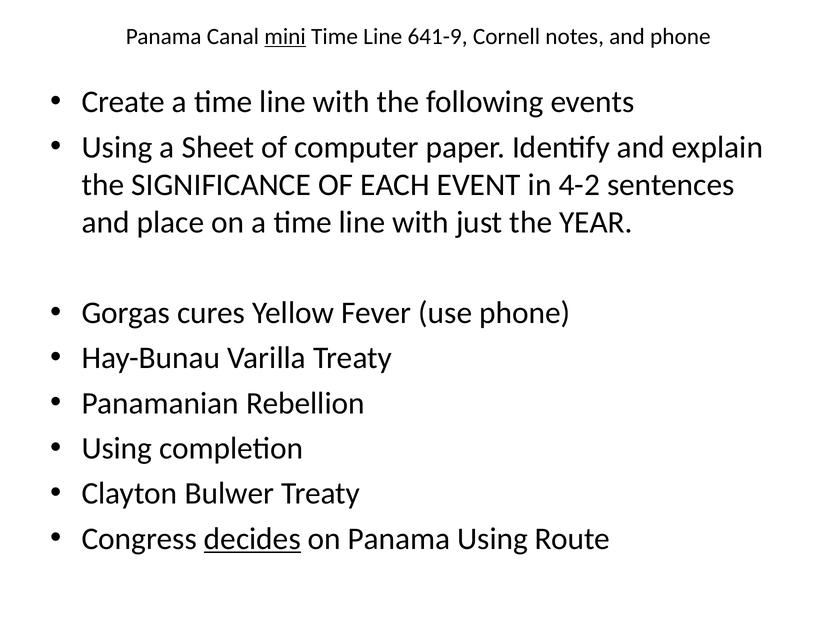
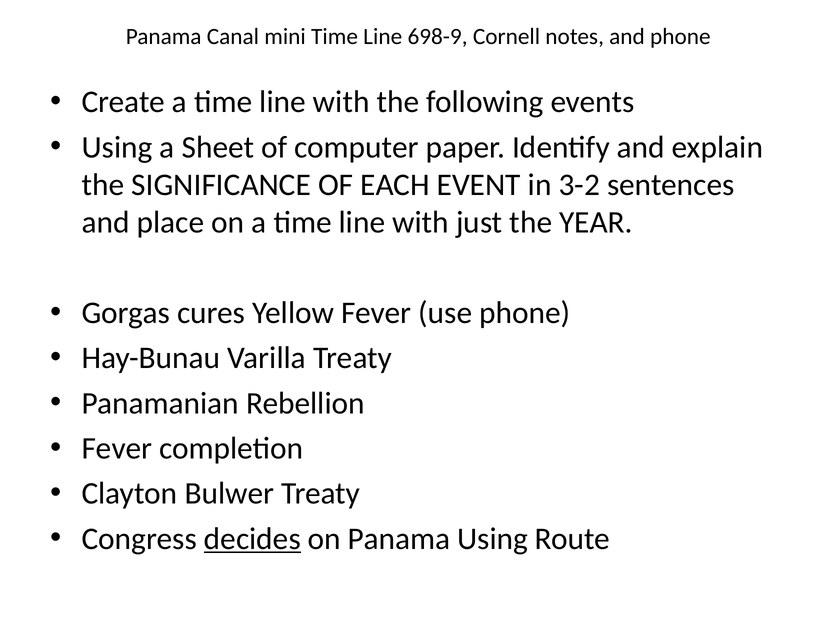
mini underline: present -> none
641-9: 641-9 -> 698-9
4-2: 4-2 -> 3-2
Using at (117, 448): Using -> Fever
